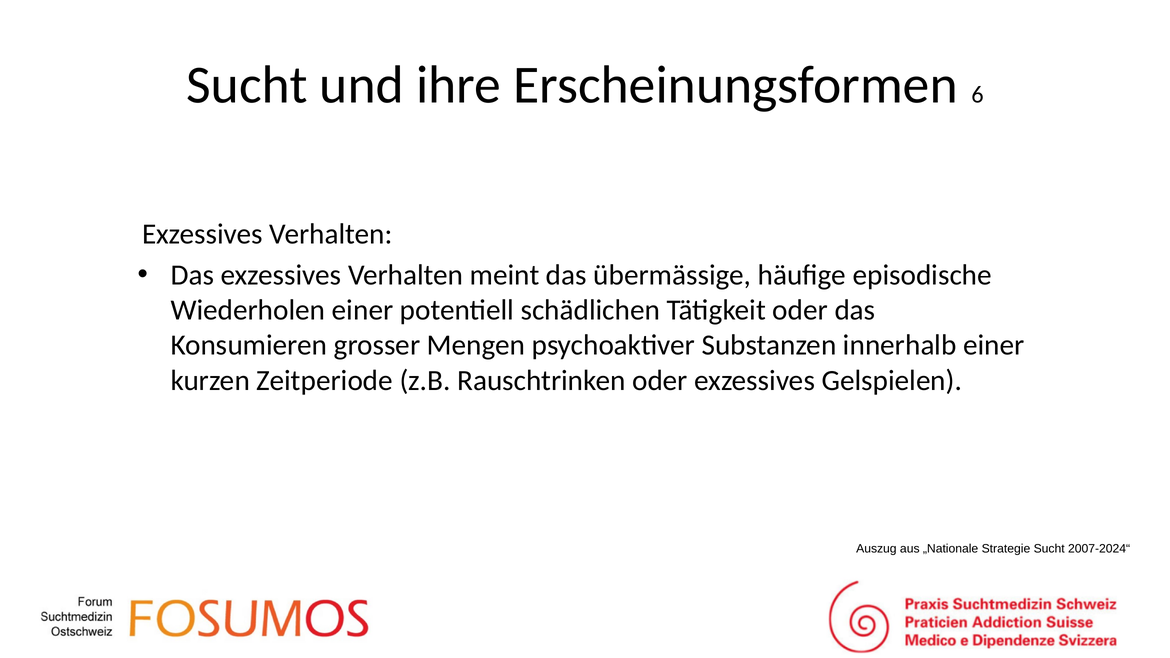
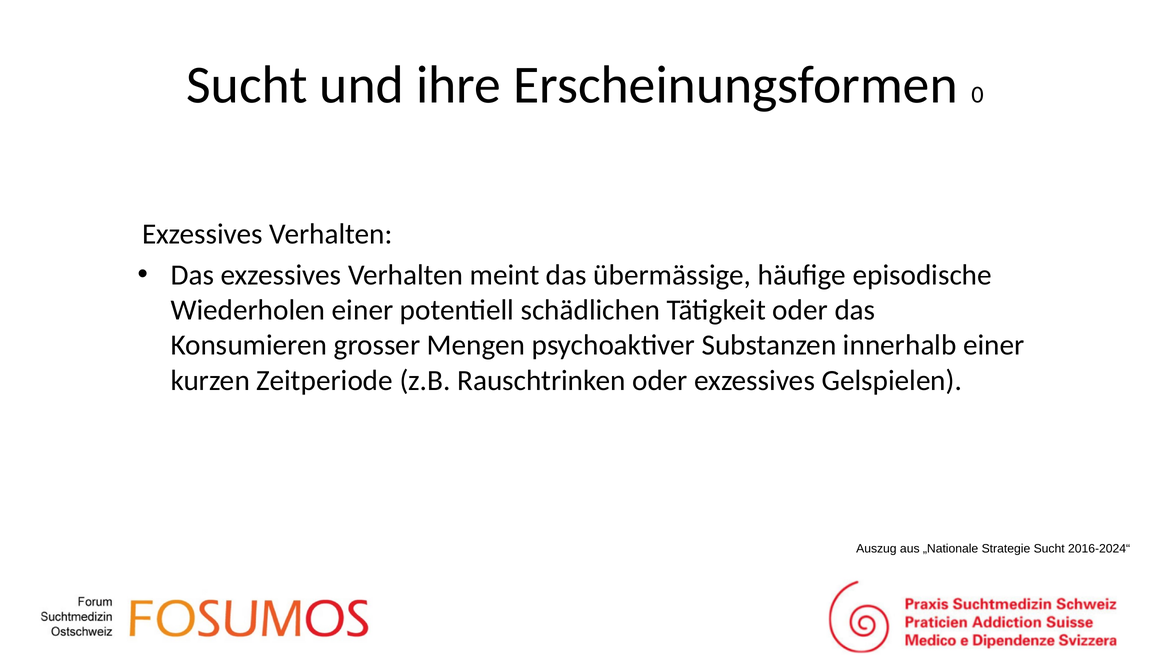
6: 6 -> 0
2007-2024“: 2007-2024“ -> 2016-2024“
